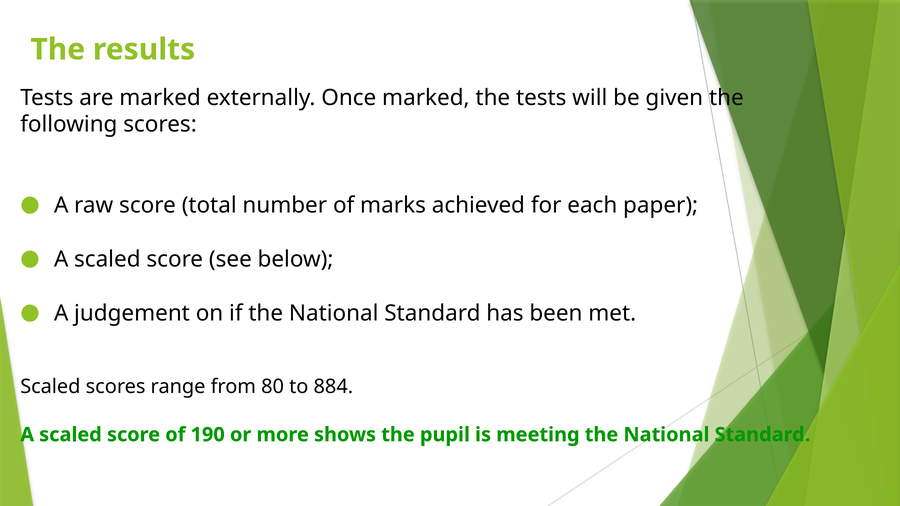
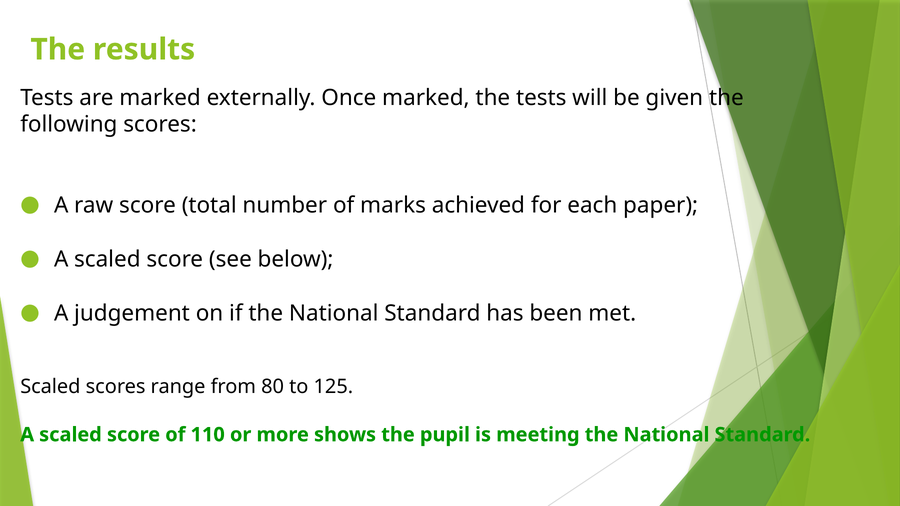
884: 884 -> 125
190: 190 -> 110
